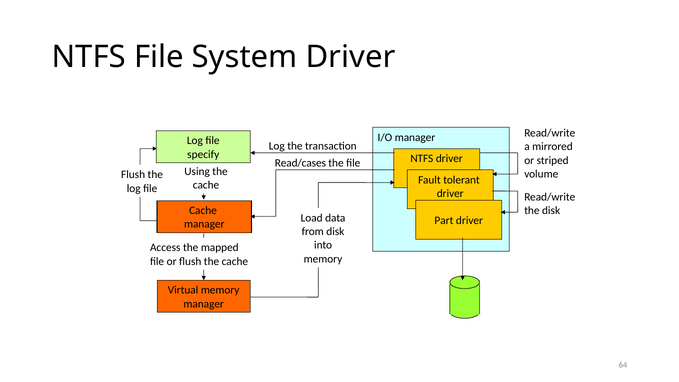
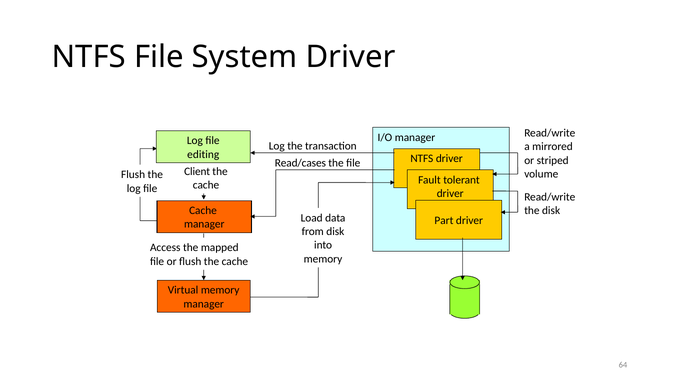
specify: specify -> editing
Using: Using -> Client
